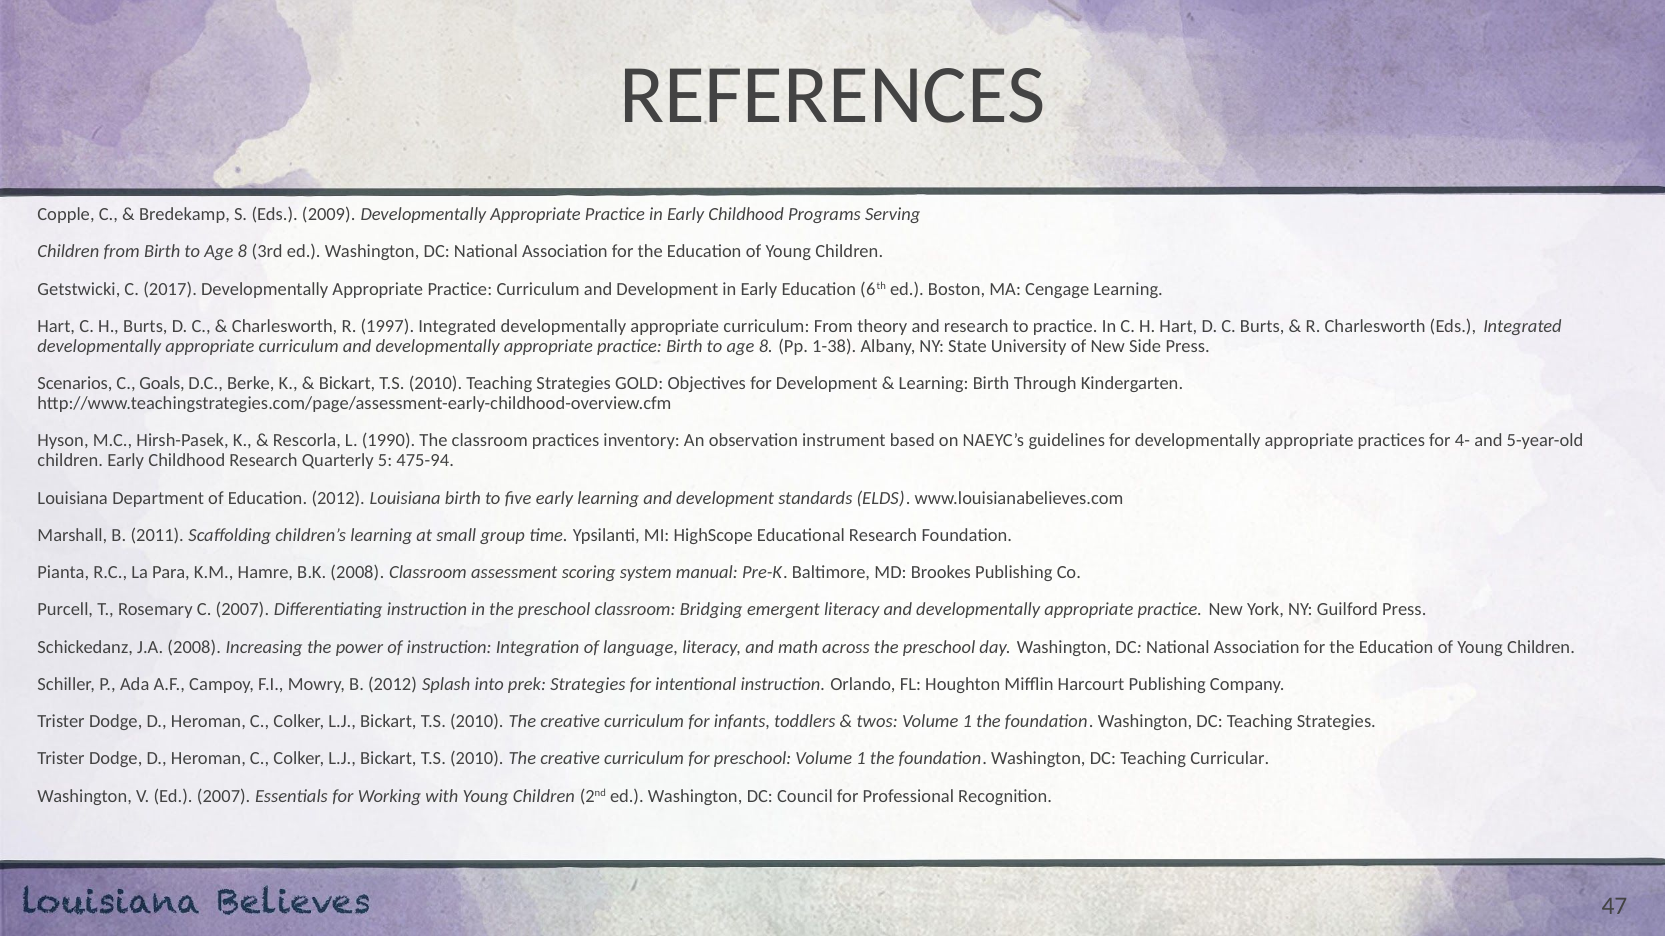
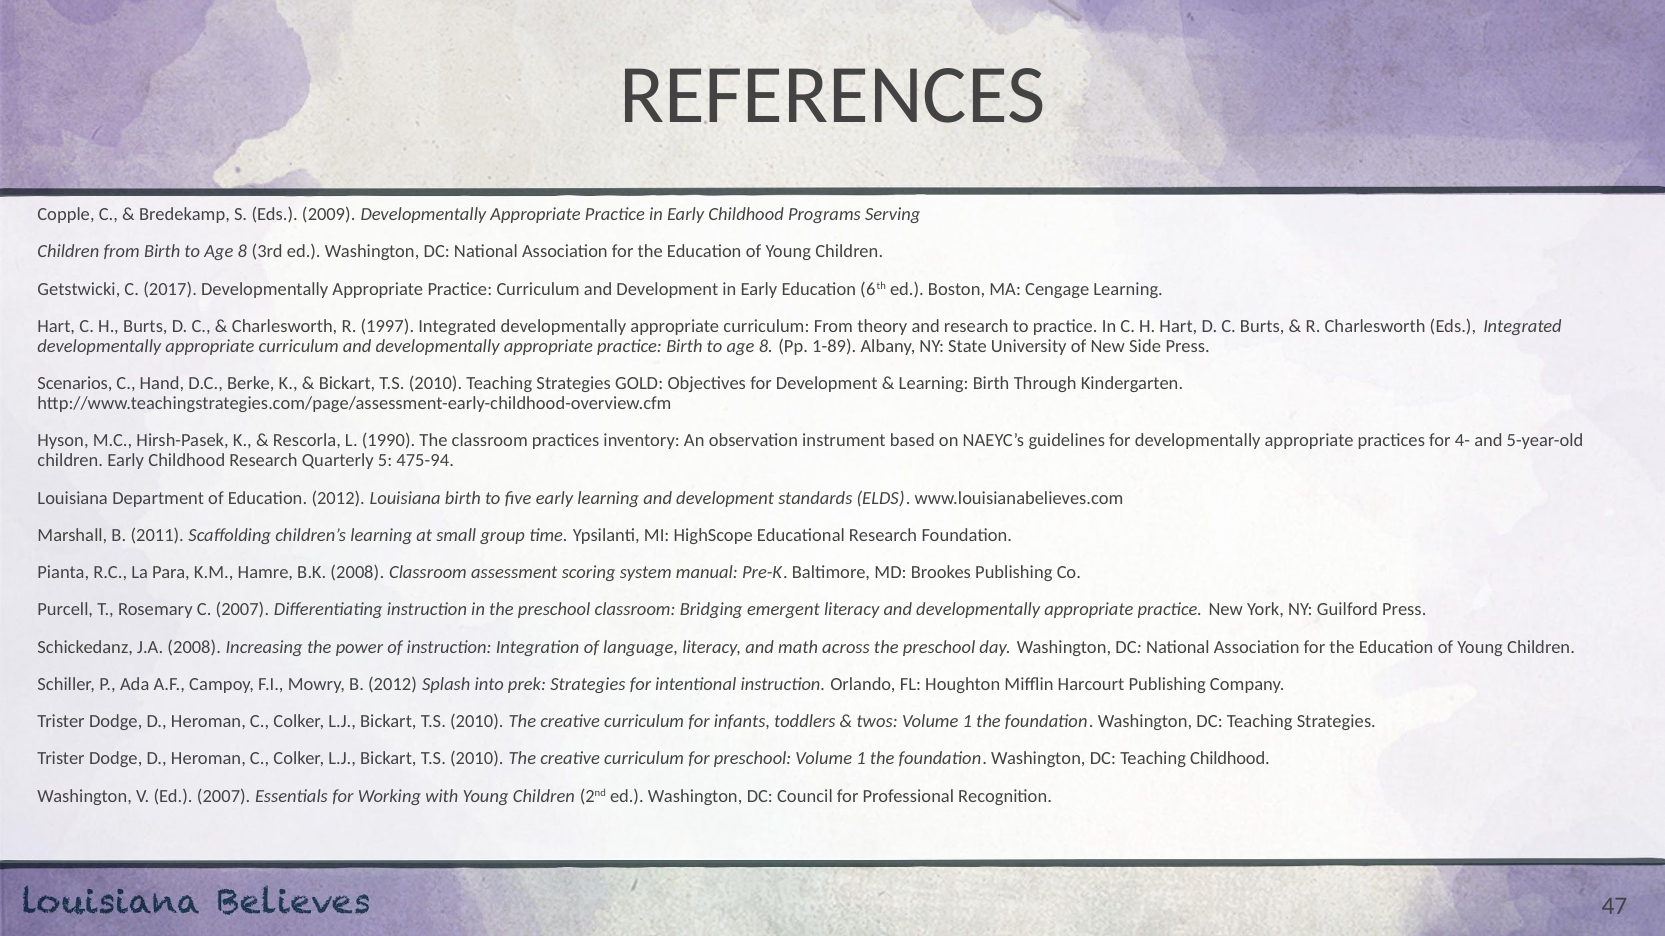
1-38: 1-38 -> 1-89
Goals: Goals -> Hand
Teaching Curricular: Curricular -> Childhood
